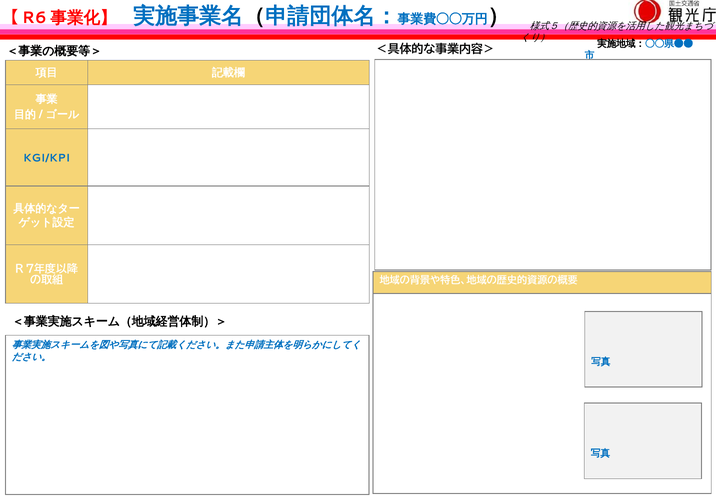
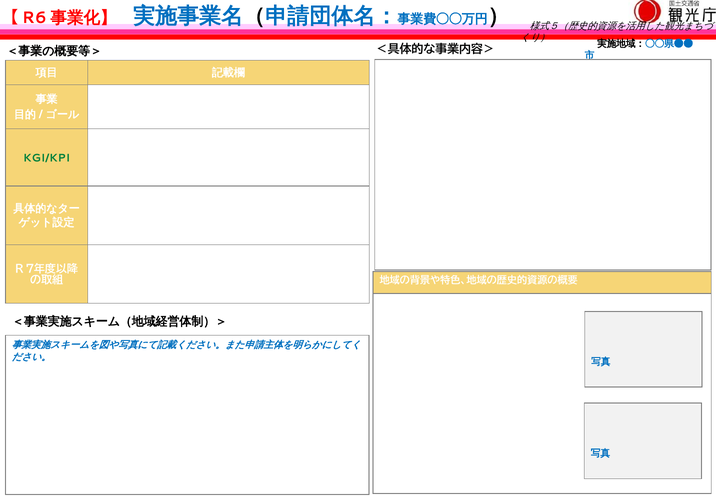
KGI/KPI colour: blue -> green
